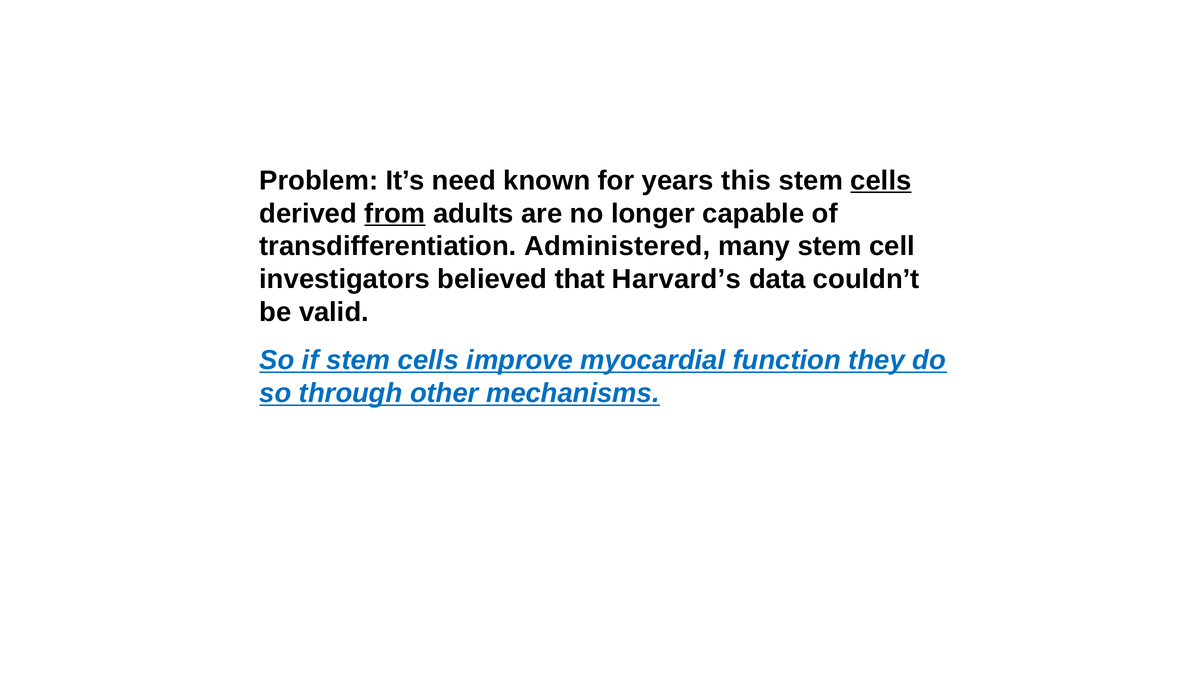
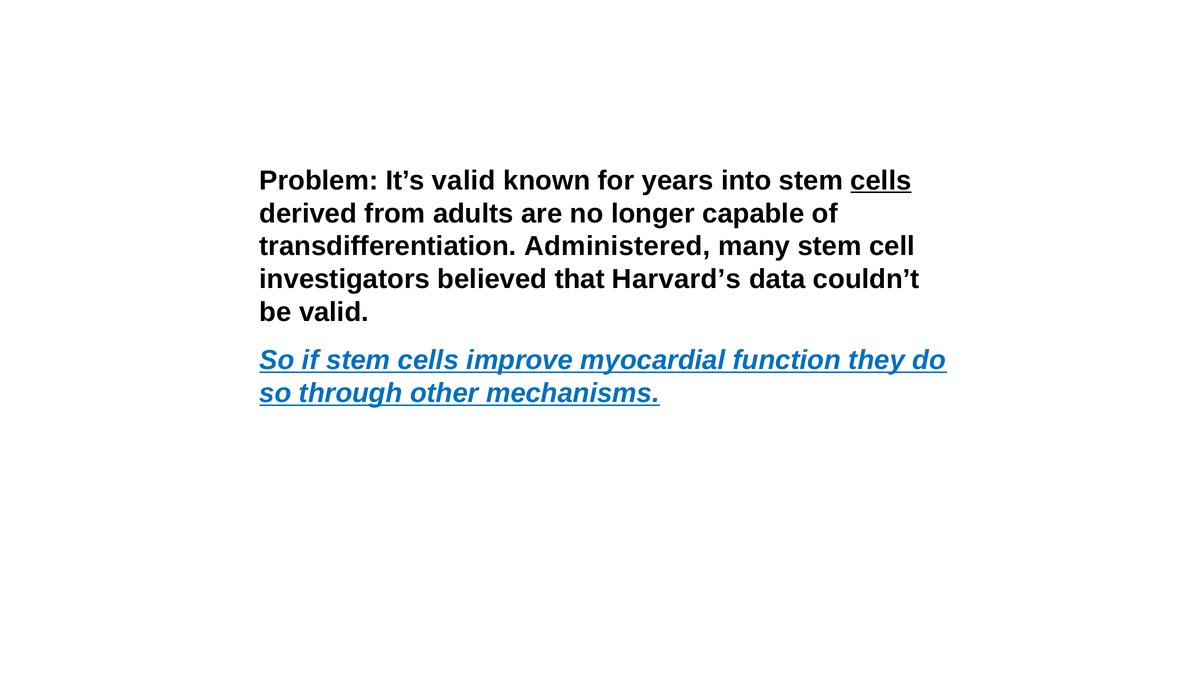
It’s need: need -> valid
this: this -> into
from underline: present -> none
